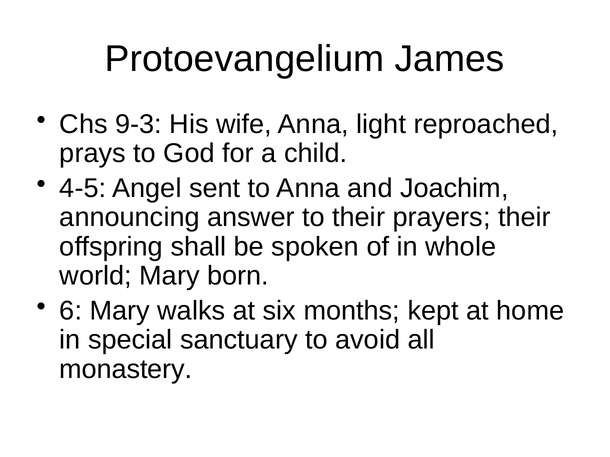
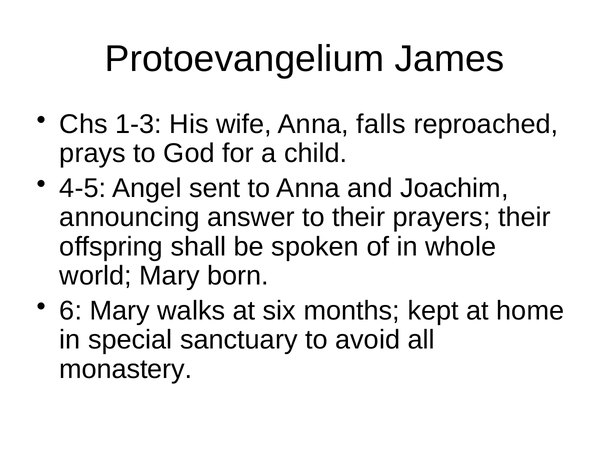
9-3: 9-3 -> 1-3
light: light -> falls
